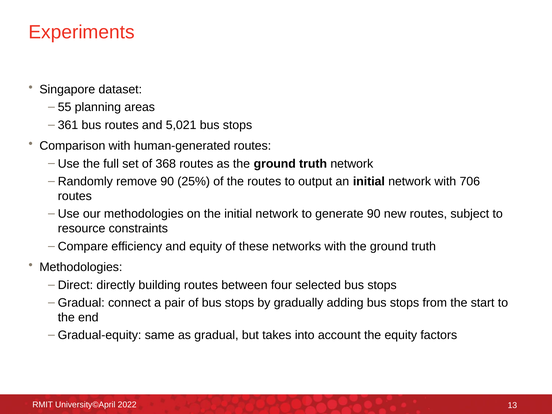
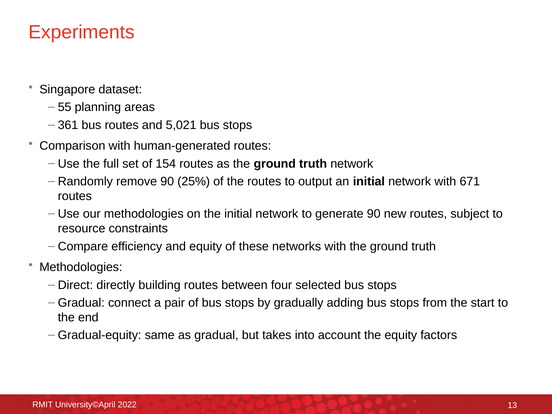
368: 368 -> 154
706: 706 -> 671
